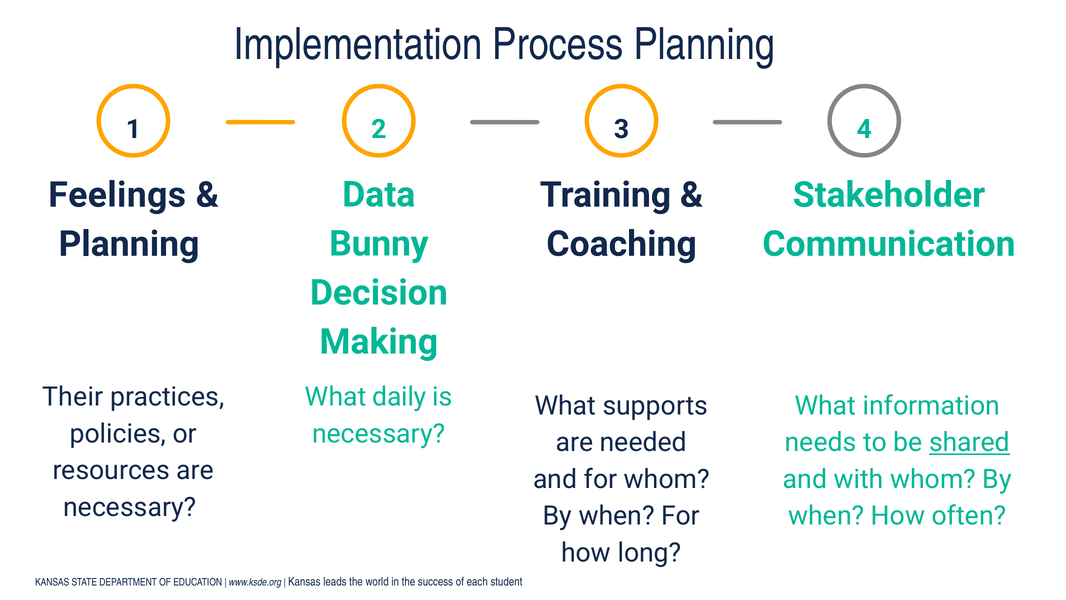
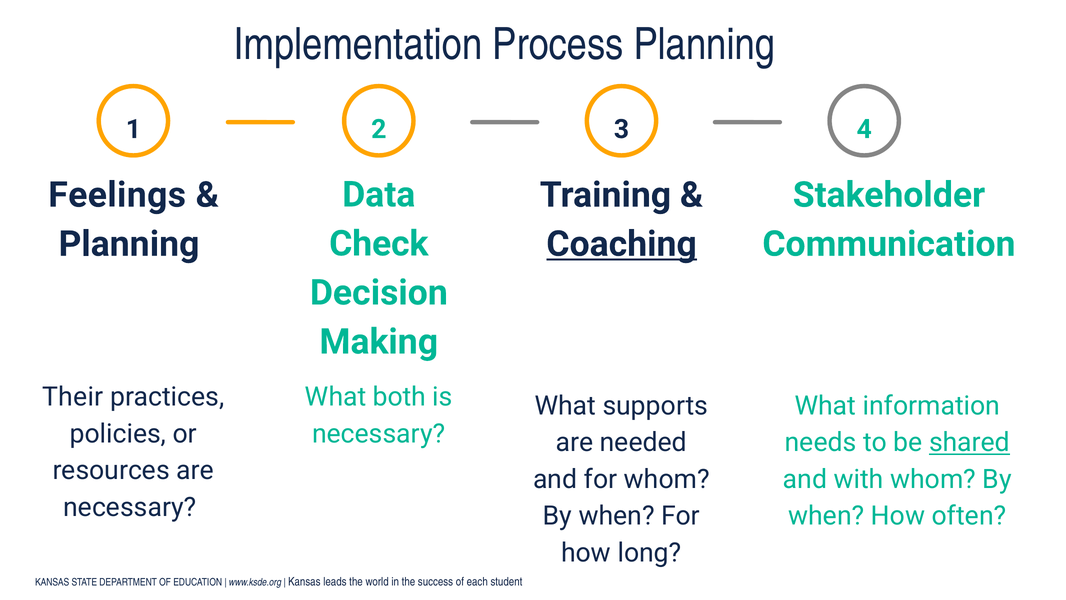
Bunny: Bunny -> Check
Coaching underline: none -> present
daily: daily -> both
